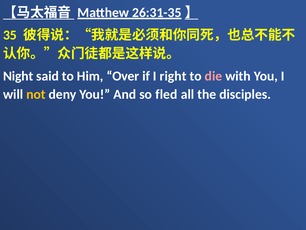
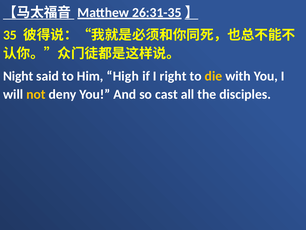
Over: Over -> High
die colour: pink -> yellow
fled: fled -> cast
